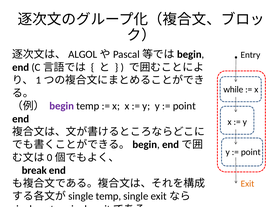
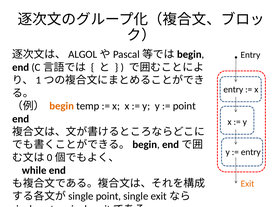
while at (233, 89): while -> entry
begin colour: purple -> orange
point at (251, 152): point -> entry
break: break -> while
temp at (108, 196): temp -> point
